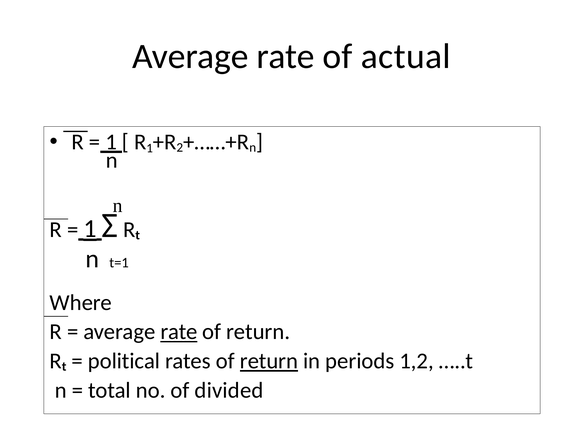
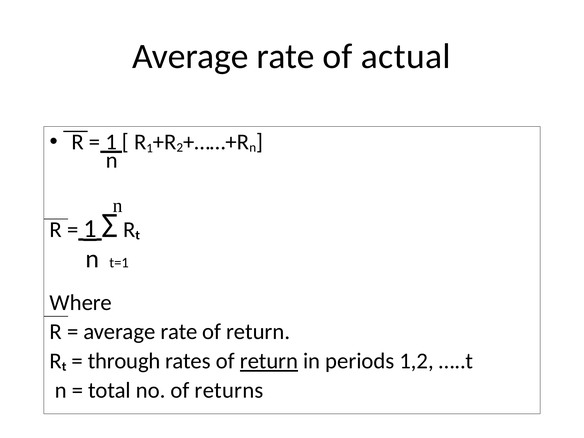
rate at (179, 332) underline: present -> none
political: political -> through
divided: divided -> returns
